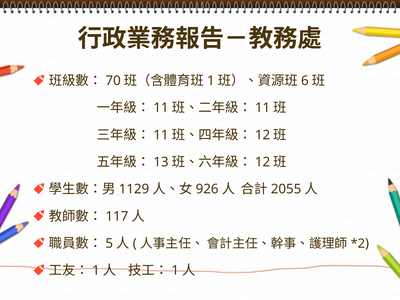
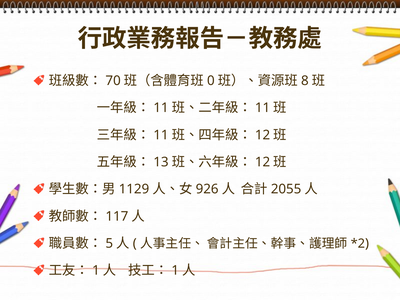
1 at (211, 81): 1 -> 0
6: 6 -> 8
